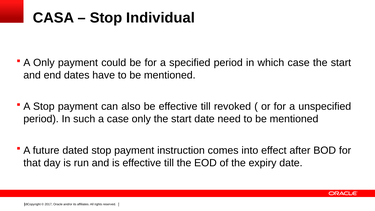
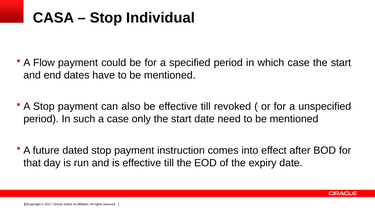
A Only: Only -> Flow
